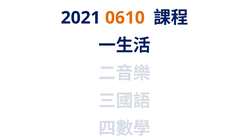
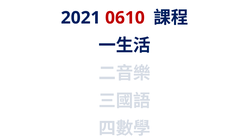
0610 colour: orange -> red
